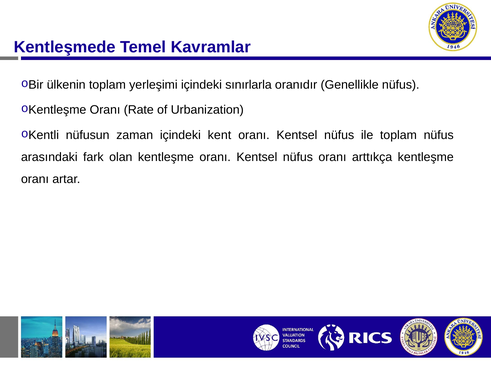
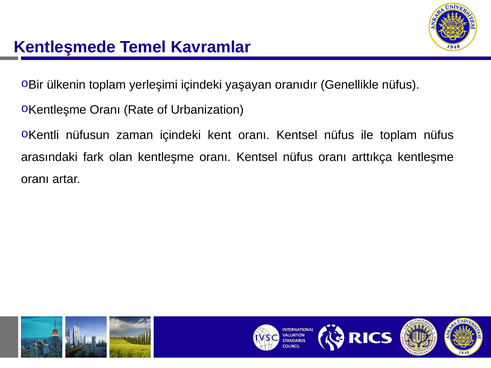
sınırlarla: sınırlarla -> yaşayan
